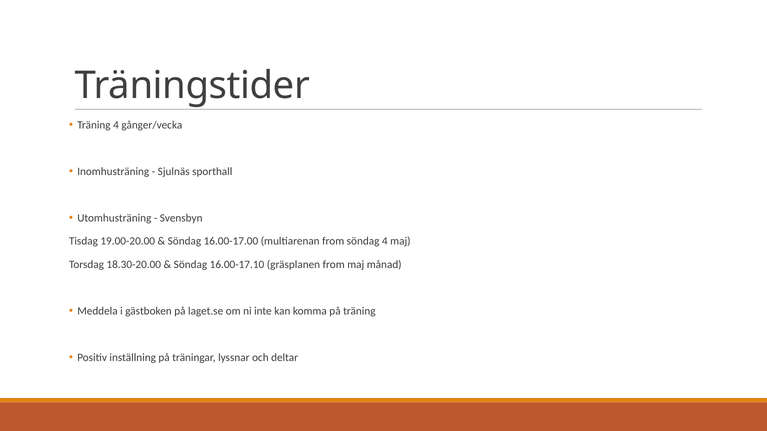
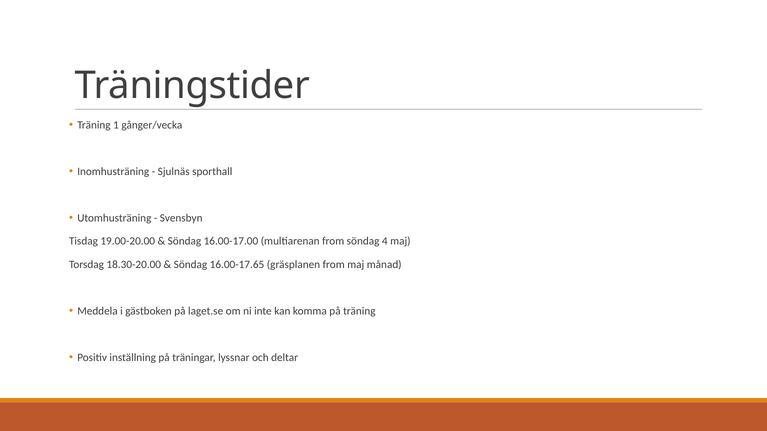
Träning 4: 4 -> 1
16.00-17.10: 16.00-17.10 -> 16.00-17.65
